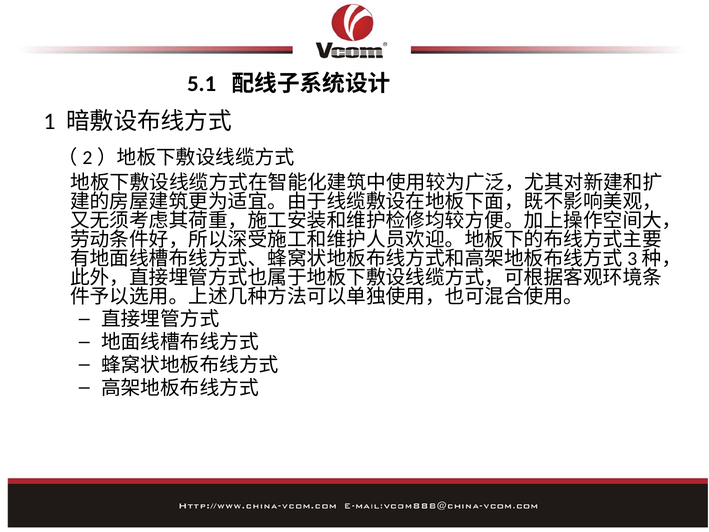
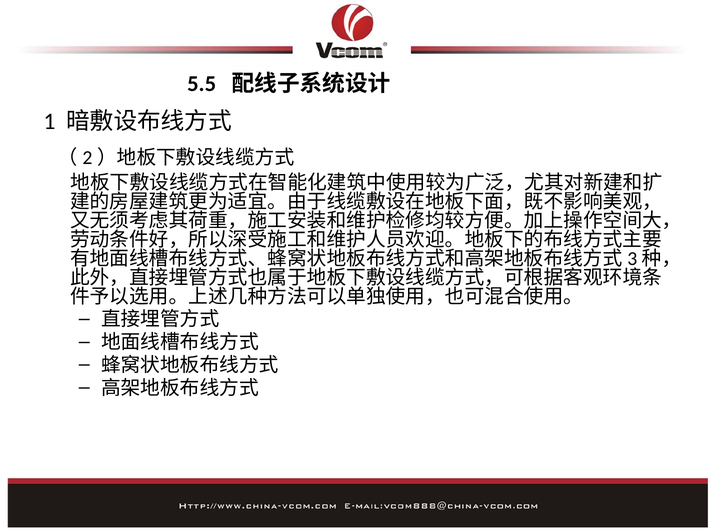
5.1: 5.1 -> 5.5
